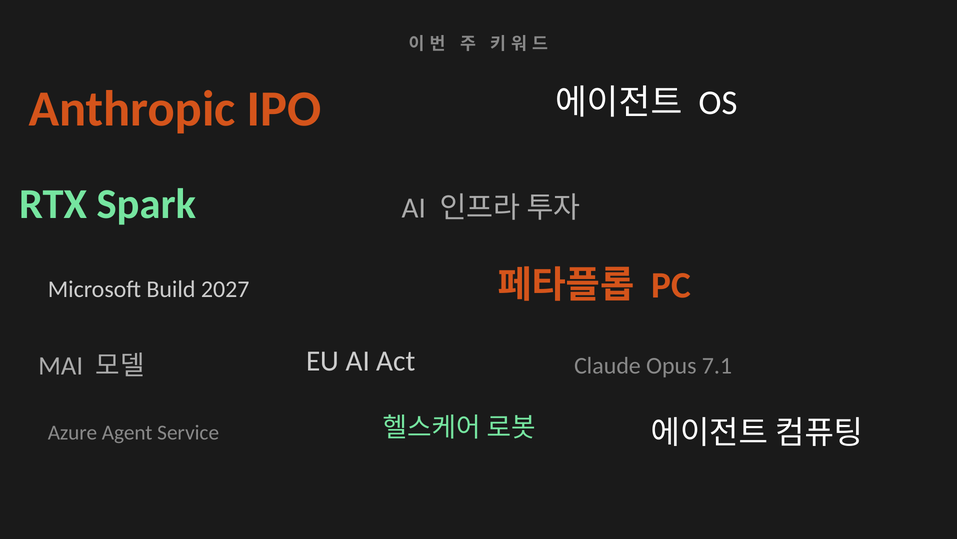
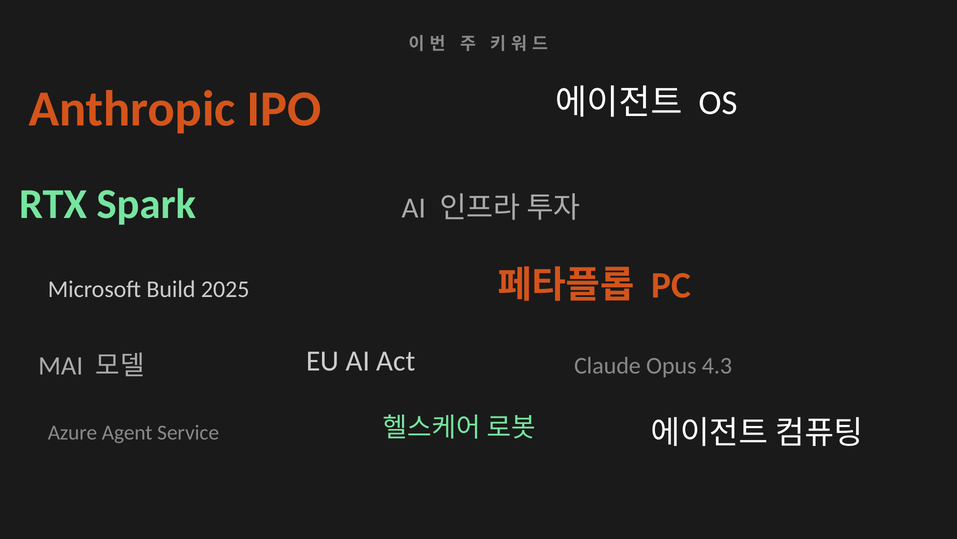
2027: 2027 -> 2025
7.1: 7.1 -> 4.3
